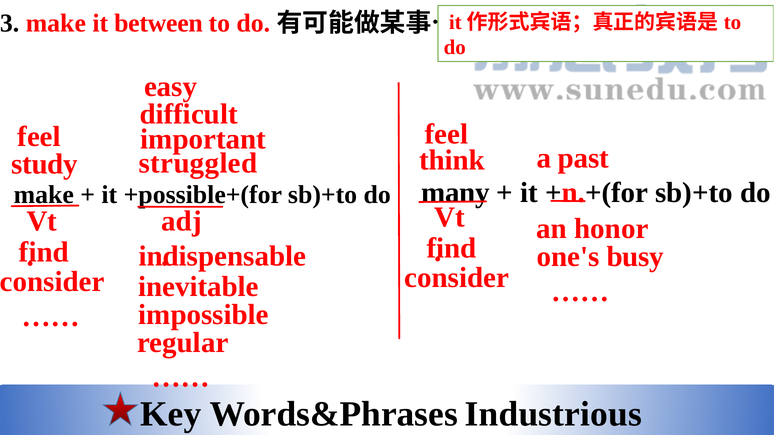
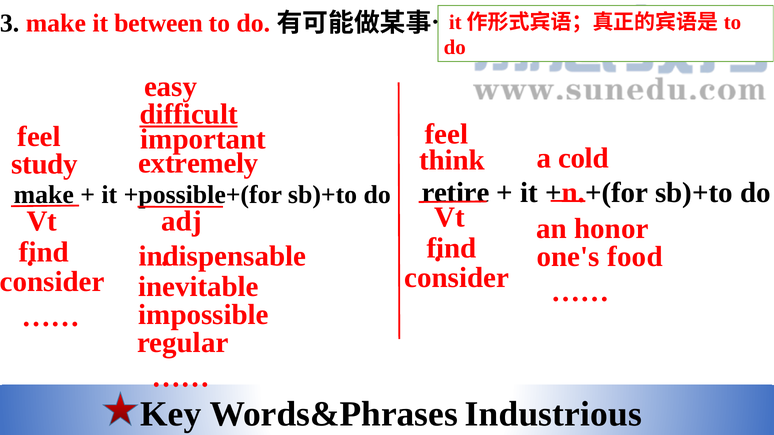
difficult underline: none -> present
past: past -> cold
struggled: struggled -> extremely
many: many -> retire
busy: busy -> food
